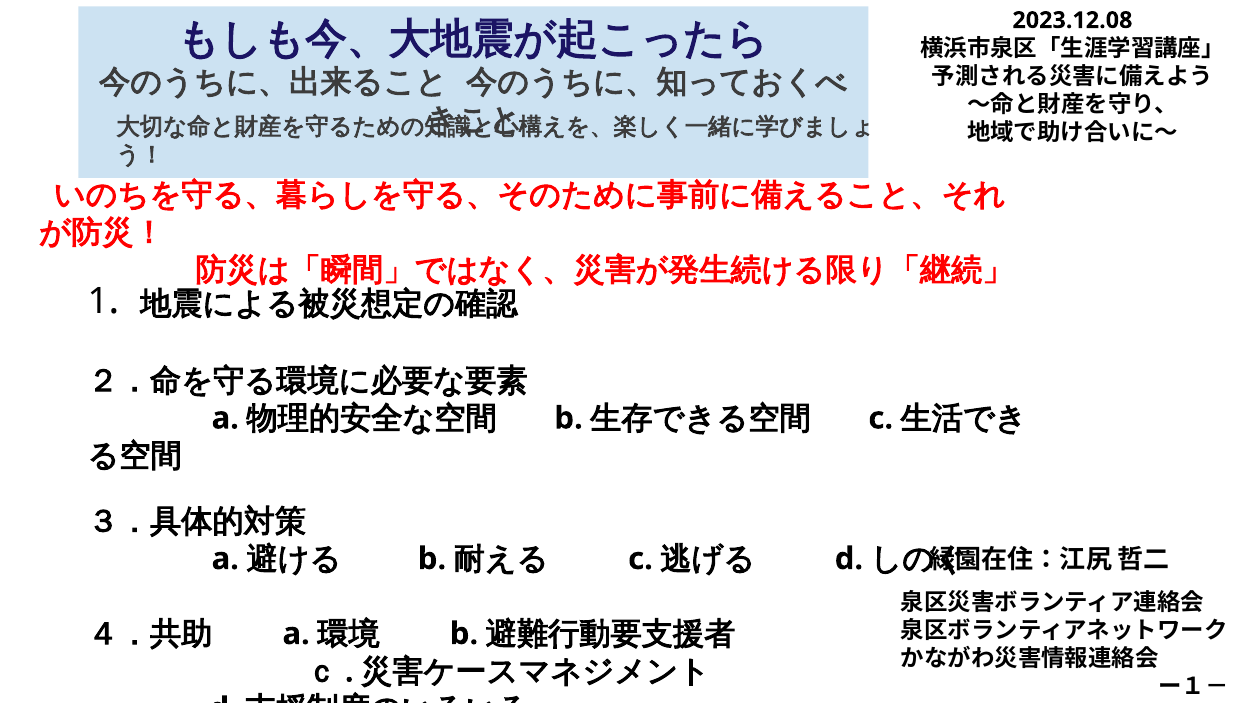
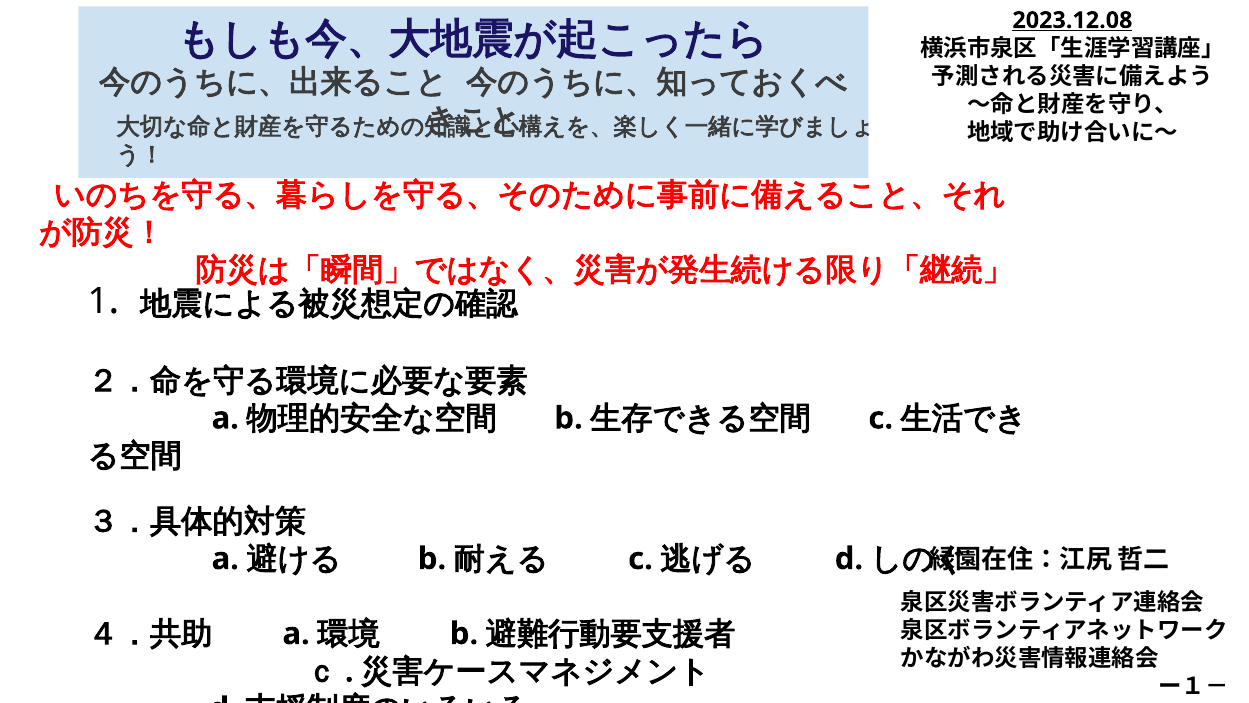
2023.12.08 underline: none -> present
